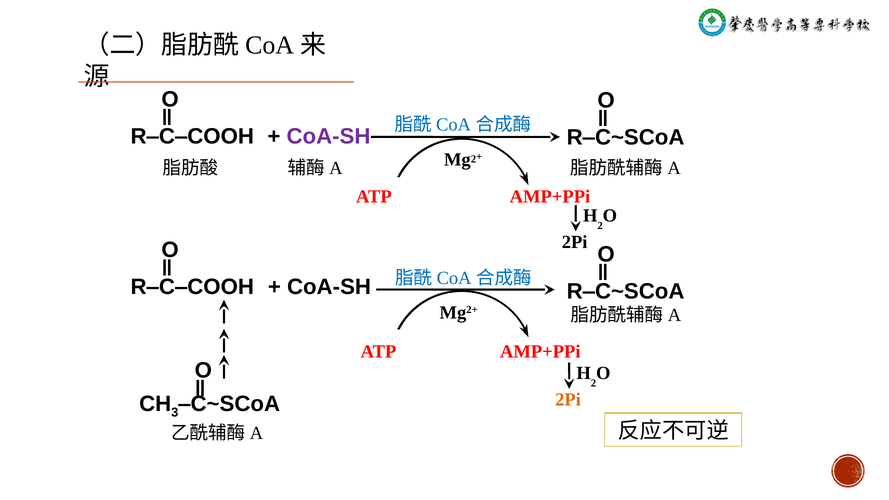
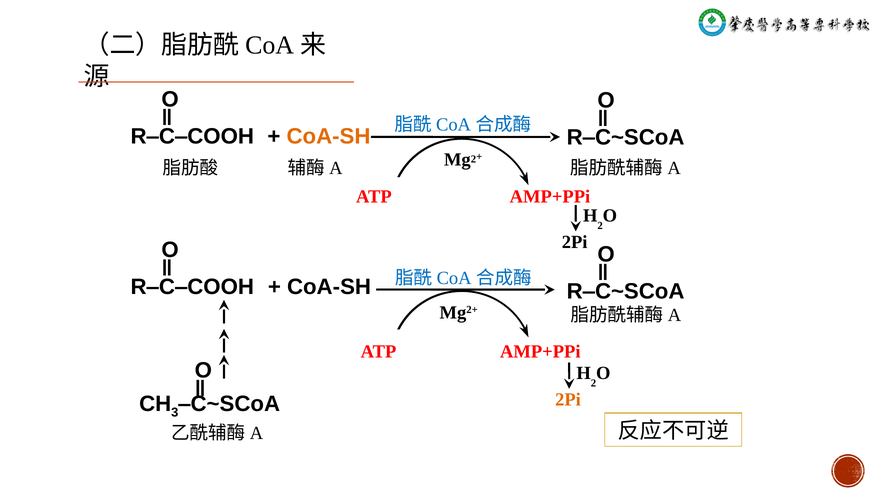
CoA-SH at (328, 136) colour: purple -> orange
